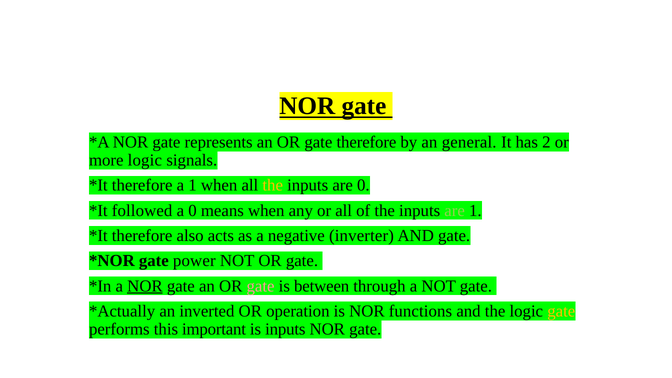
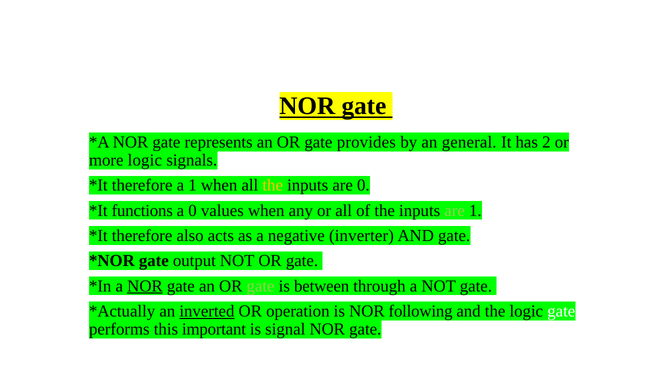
gate therefore: therefore -> provides
followed: followed -> functions
means: means -> values
power: power -> output
gate at (261, 286) colour: pink -> light green
inverted underline: none -> present
functions: functions -> following
gate at (561, 311) colour: yellow -> white
is inputs: inputs -> signal
